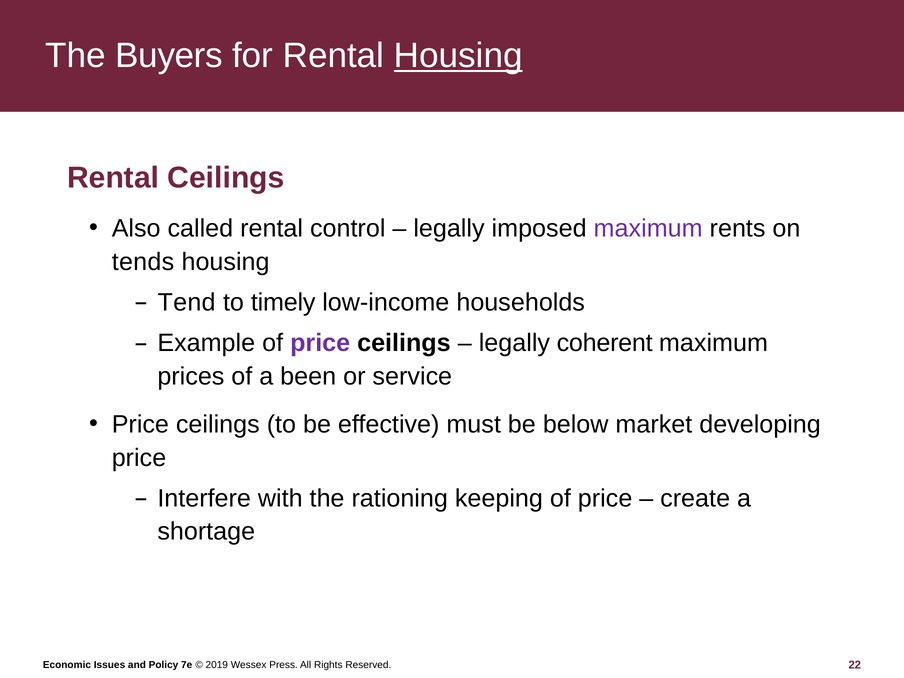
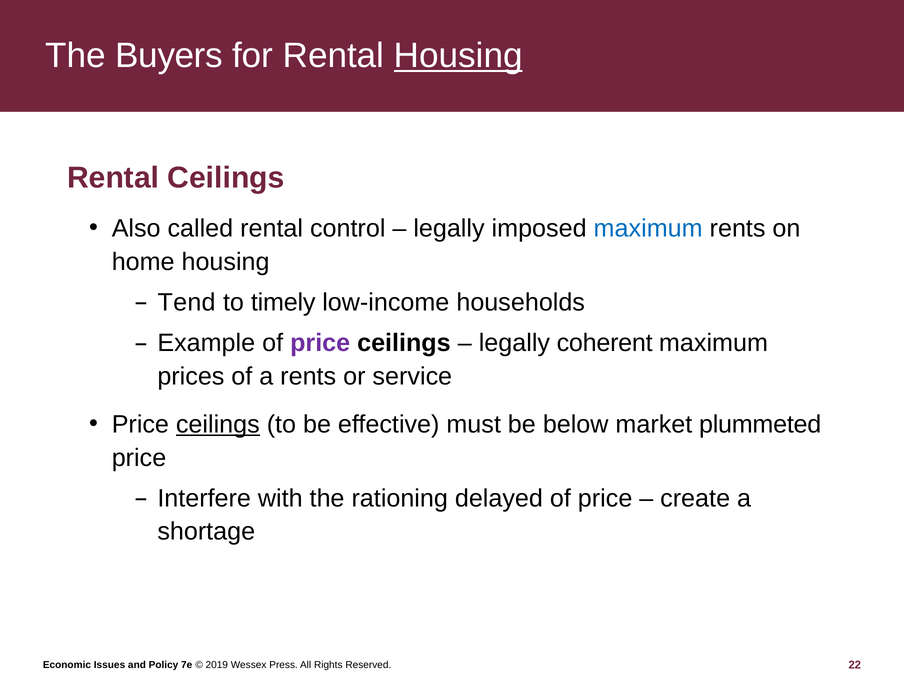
maximum at (648, 229) colour: purple -> blue
tends: tends -> home
a been: been -> rents
ceilings at (218, 425) underline: none -> present
developing: developing -> plummeted
keeping: keeping -> delayed
